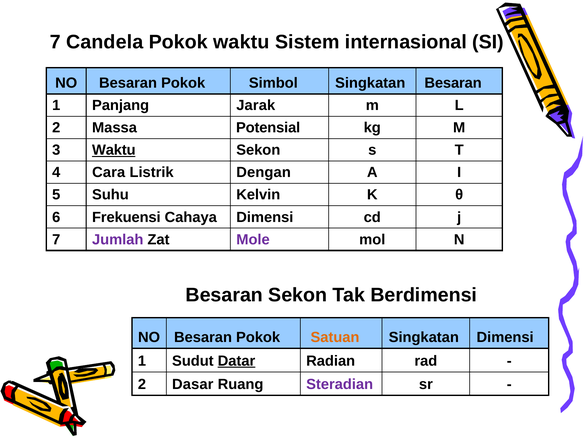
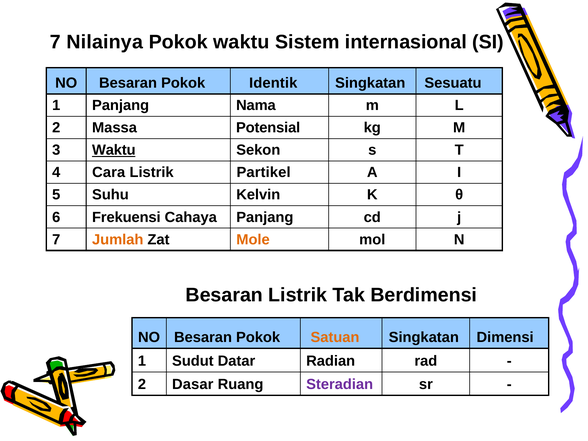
Candela: Candela -> Nilainya
Simbol: Simbol -> Identik
Singkatan Besaran: Besaran -> Sesuatu
Jarak: Jarak -> Nama
Dengan: Dengan -> Partikel
Cahaya Dimensi: Dimensi -> Panjang
Jumlah colour: purple -> orange
Mole colour: purple -> orange
Besaran Sekon: Sekon -> Listrik
Datar underline: present -> none
